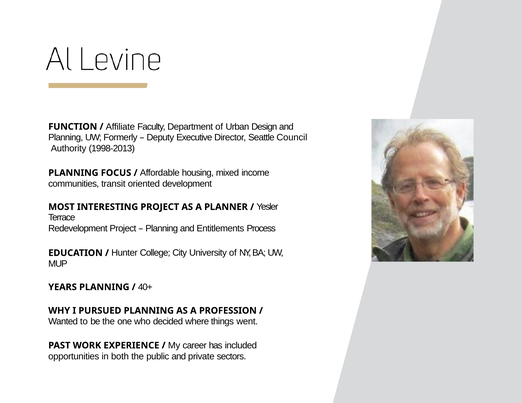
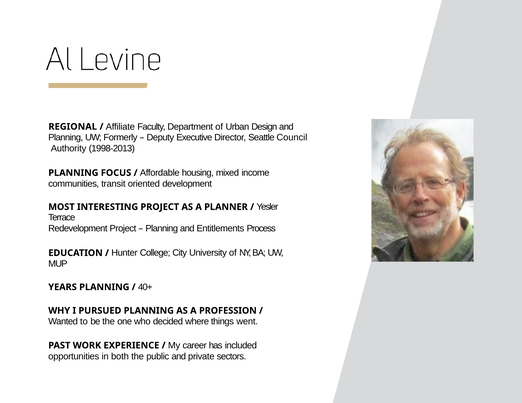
FUNCTION: FUNCTION -> REGIONAL
